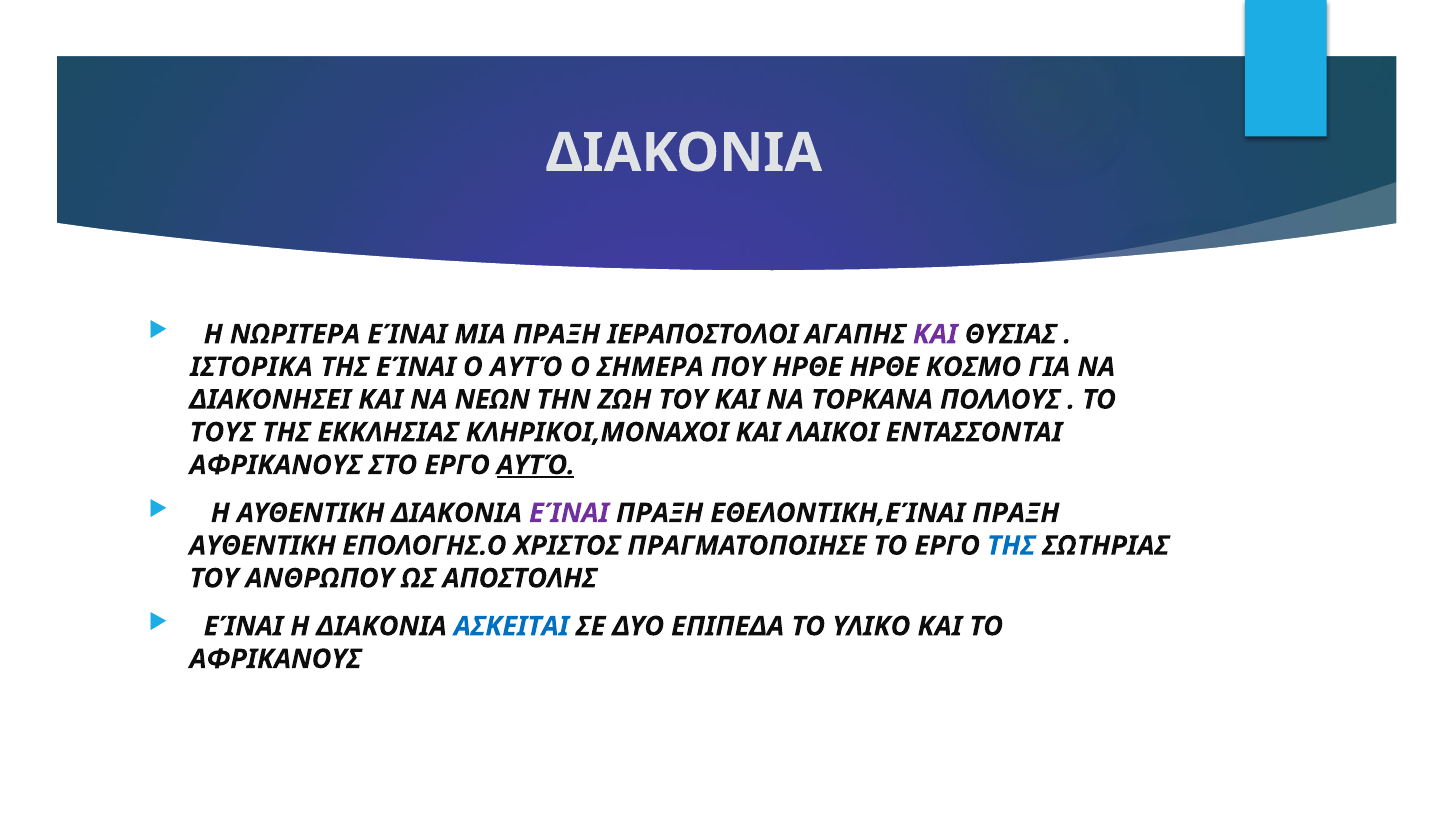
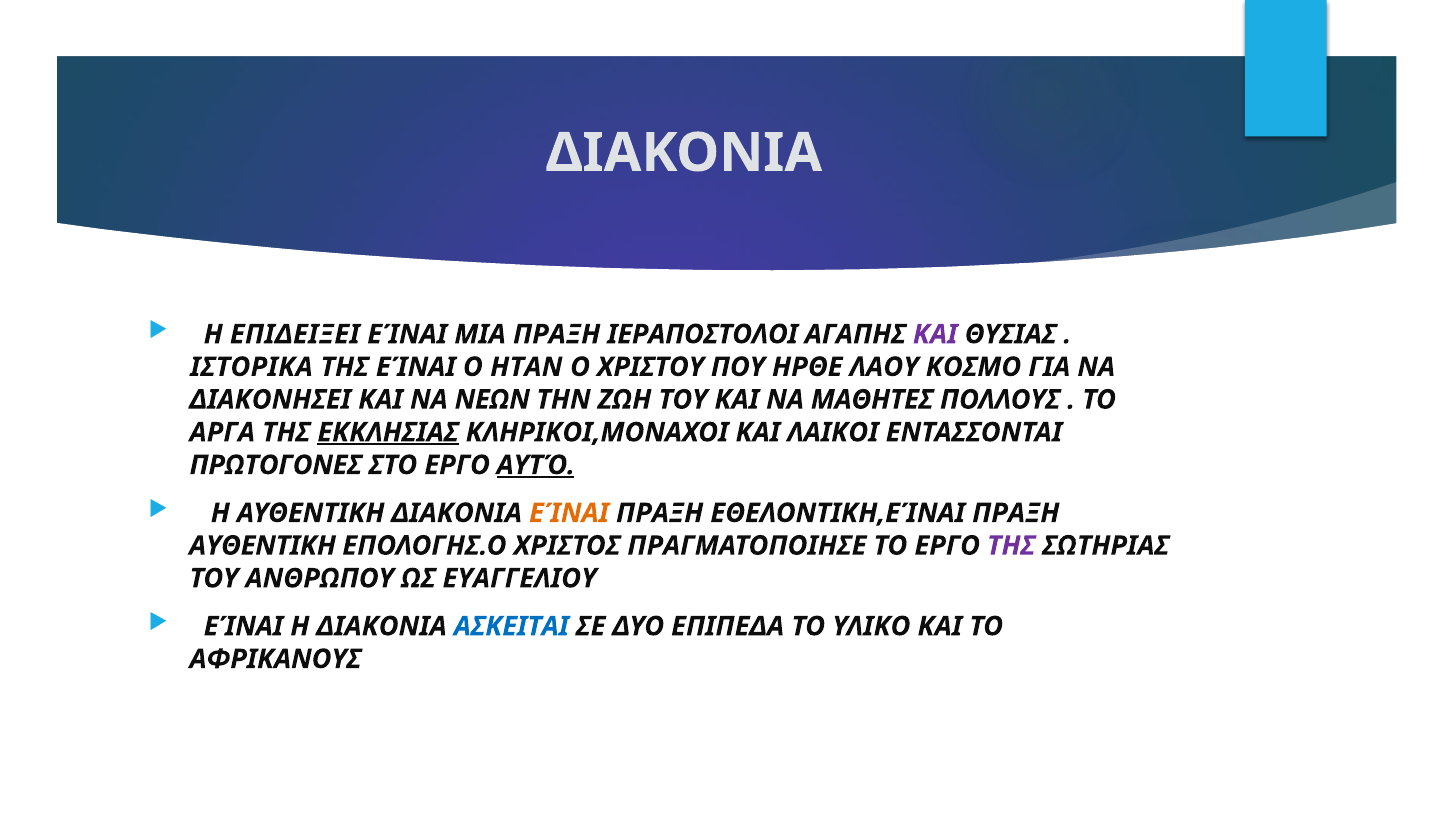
ΝΩΡΙΤΕΡΑ: ΝΩΡΙΤΕΡΑ -> ΕΠΙΔΕΙΞΕΙ
Ο ΑΥΤΌ: ΑΥΤΌ -> ΗΤΑΝ
ΣΗΜΕΡΑ: ΣΗΜΕΡΑ -> ΧΡΙΣΤΟΥ
ΗΡΘΕ ΗΡΘΕ: ΗΡΘΕ -> ΛΑΟΥ
ΤΟΡΚΑΝΑ: ΤΟΡΚΑΝΑ -> ΜΑΘΗΤΕΣ
ΤΟΥΣ: ΤΟΥΣ -> ΑΡΓΑ
ΕΚΚΛΗΣΙΑΣ underline: none -> present
ΑΦΡΙΚΑΝΟΥΣ at (276, 465): ΑΦΡΙΚΑΝΟΥΣ -> ΠΡΩΤΟΓΟΝΕΣ
ΕΊΝΑΙ at (569, 513) colour: purple -> orange
ΤΗΣ at (1011, 546) colour: blue -> purple
ΑΠΟΣΤΟΛΗΣ: ΑΠΟΣΤΟΛΗΣ -> ΕΥΑΓΓΕΛΙΟΥ
